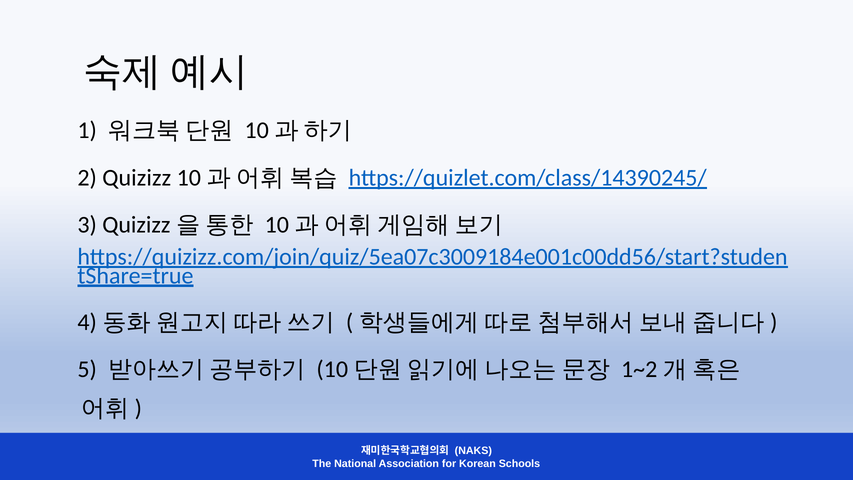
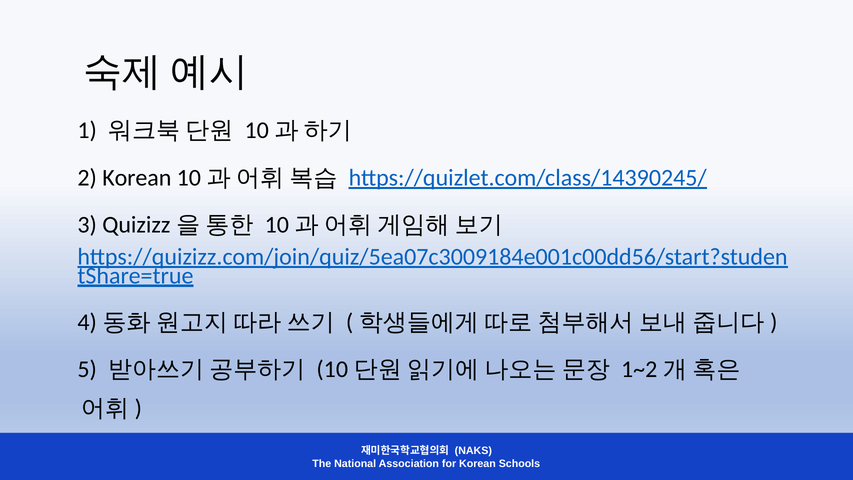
2 Quizizz: Quizizz -> Korean
